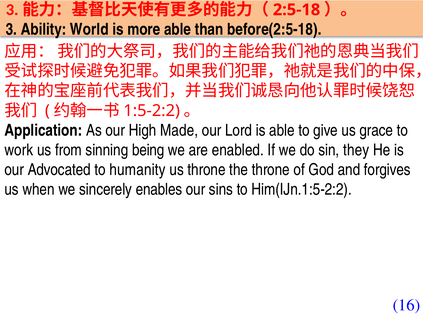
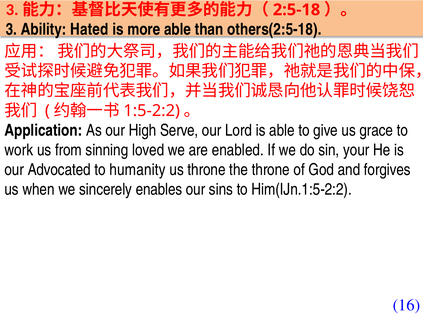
World: World -> Hated
before(2:5-18: before(2:5-18 -> others(2:5-18
Made: Made -> Serve
being: being -> loved
they: they -> your
